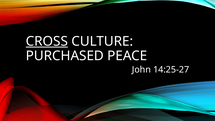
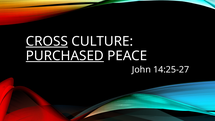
PURCHASED underline: none -> present
